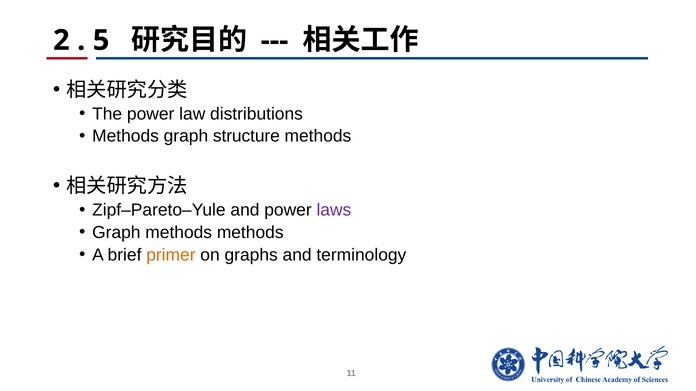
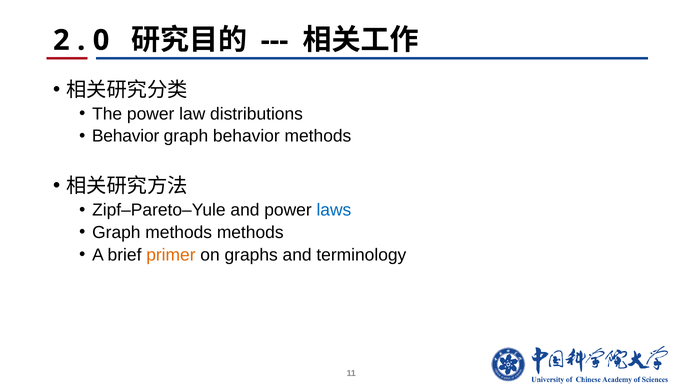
5: 5 -> 0
Methods at (126, 136): Methods -> Behavior
graph structure: structure -> behavior
laws colour: purple -> blue
